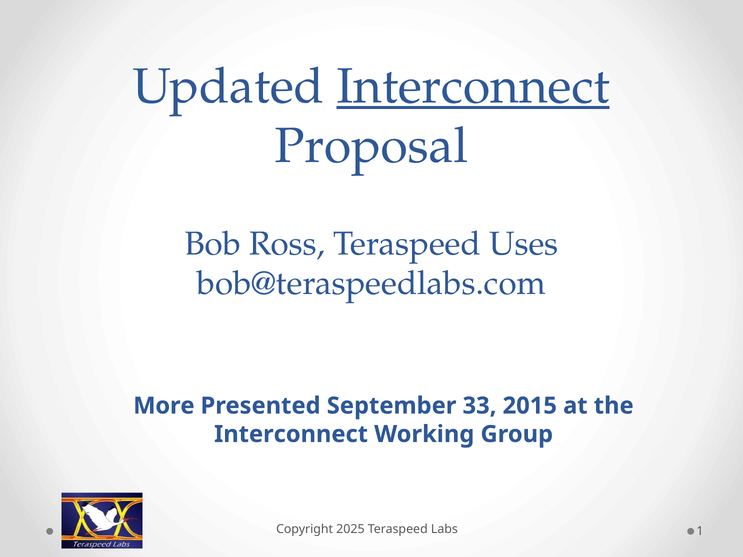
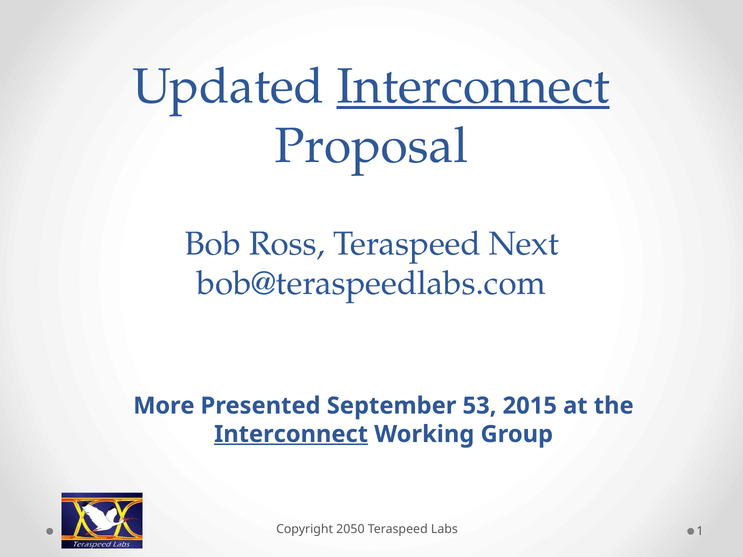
Uses: Uses -> Next
33: 33 -> 53
Interconnect at (291, 434) underline: none -> present
2025: 2025 -> 2050
